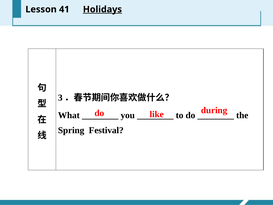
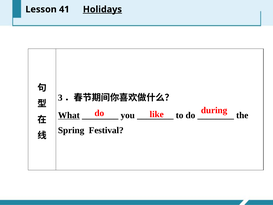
What underline: none -> present
